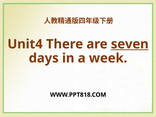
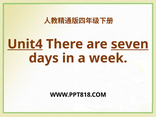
Unit4 underline: none -> present
